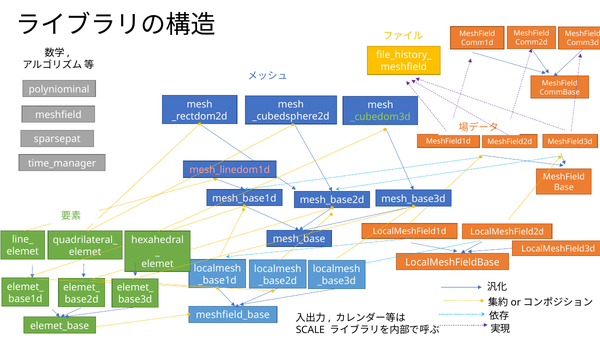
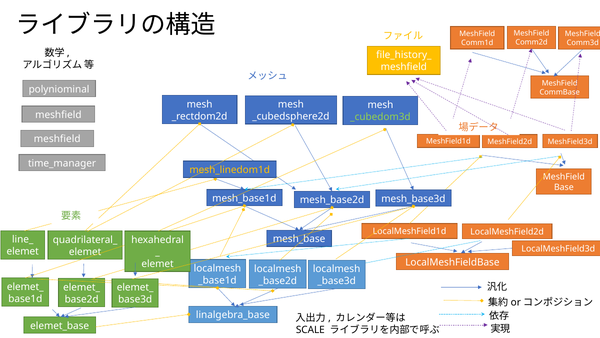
sparsepat at (57, 139): sparsepat -> meshfield
mesh_linedom1d colour: pink -> yellow
meshfield_base: meshfield_base -> linalgebra_base
